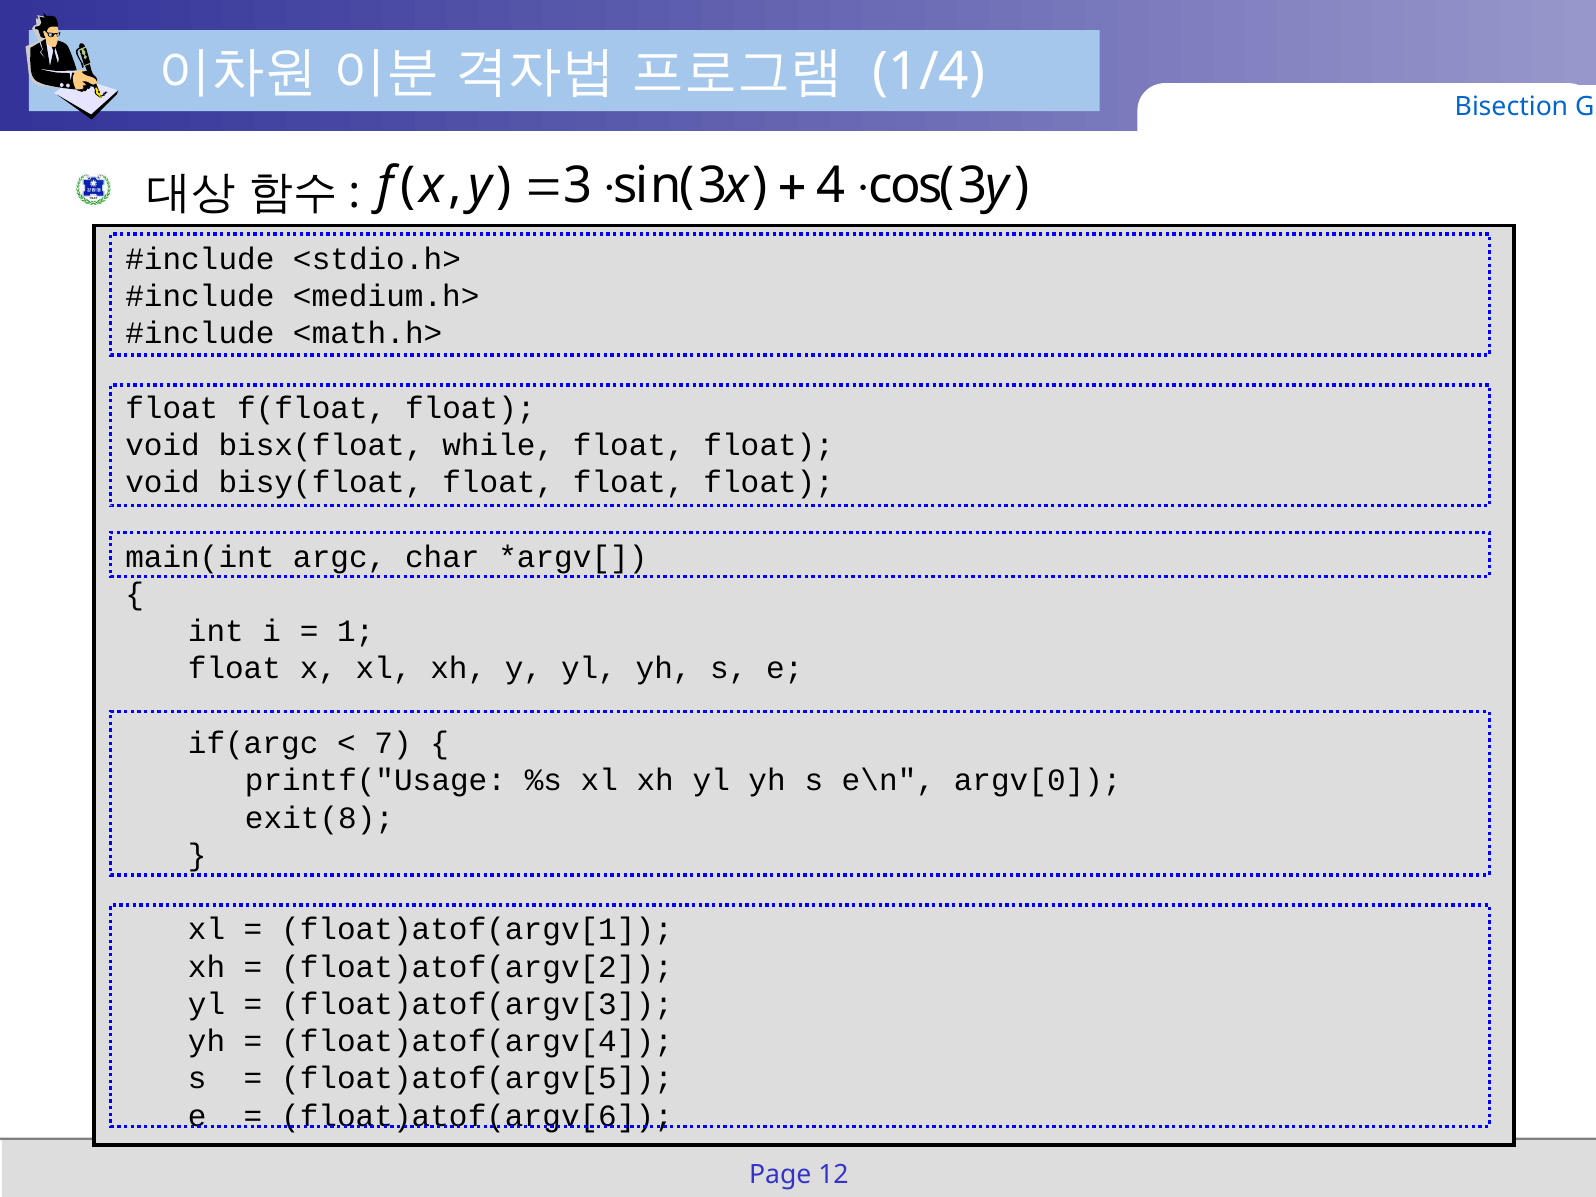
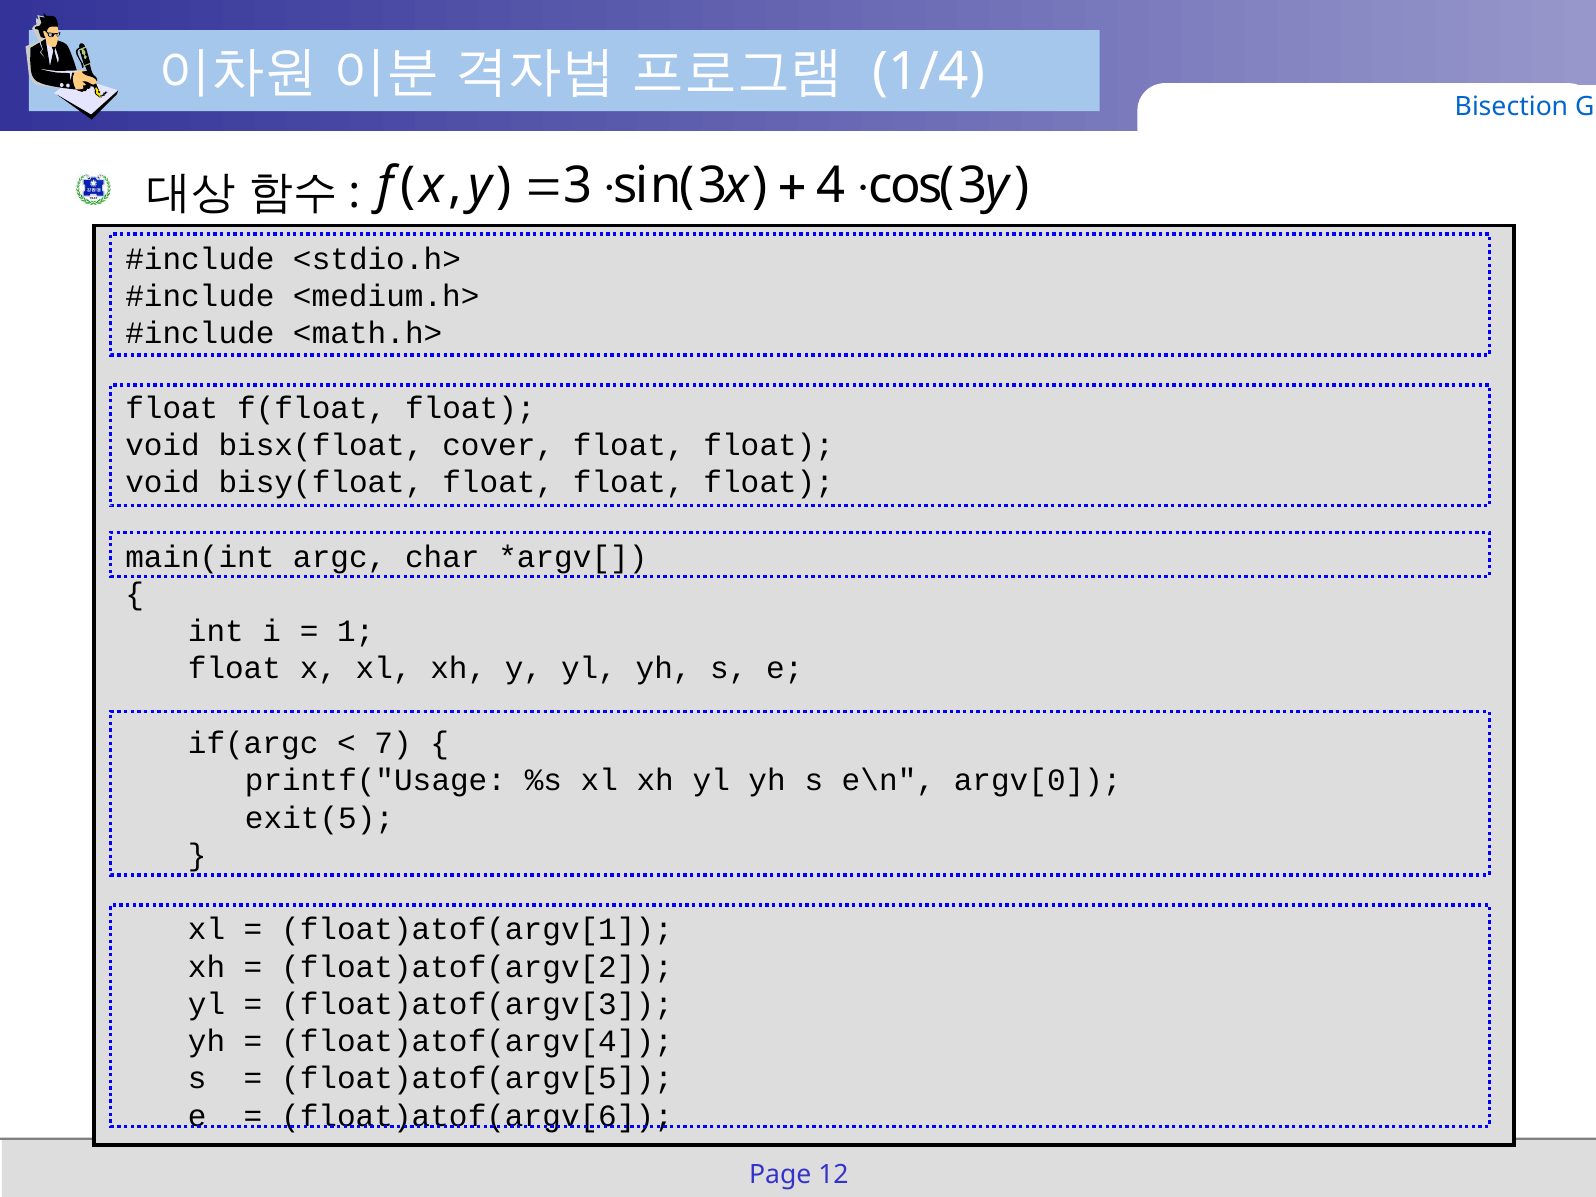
while: while -> cover
exit(8: exit(8 -> exit(5
